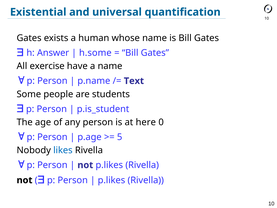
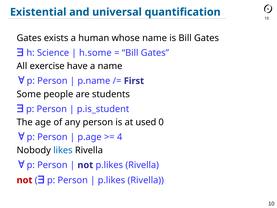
Answer: Answer -> Science
Text: Text -> First
here: here -> used
5: 5 -> 4
not at (25, 180) colour: black -> red
